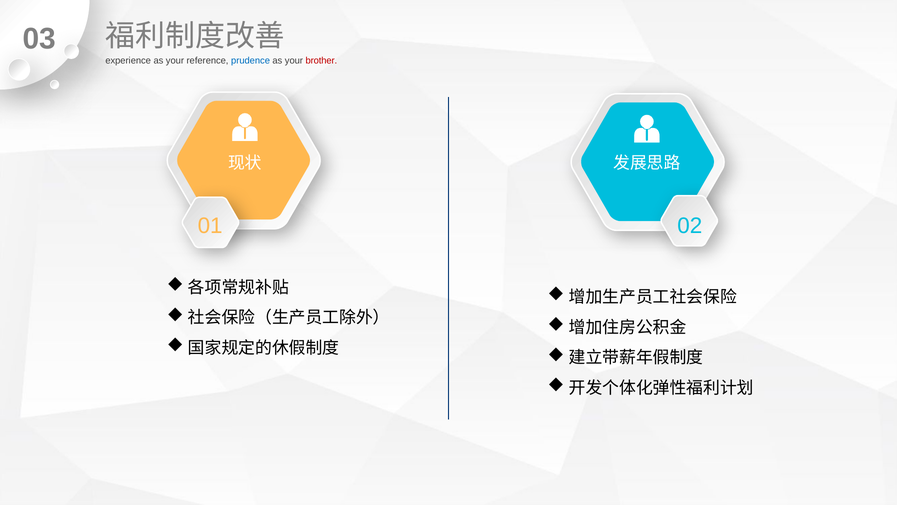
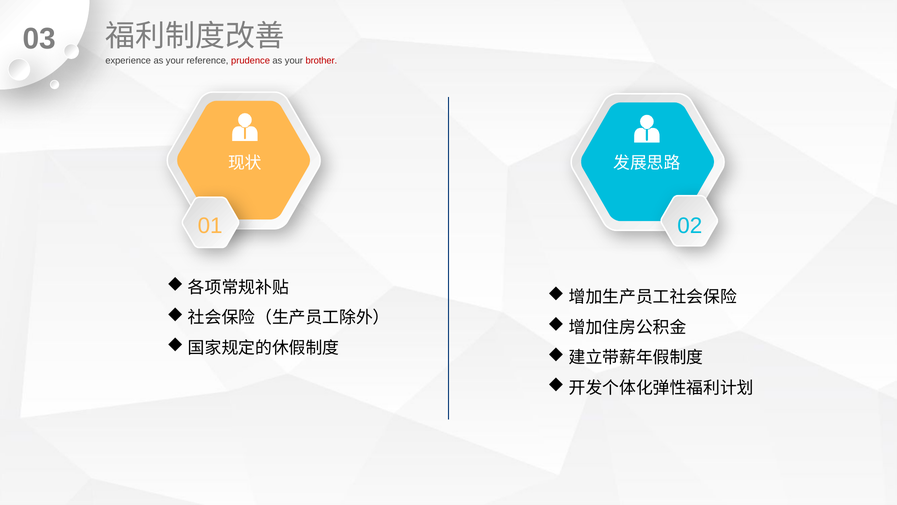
prudence colour: blue -> red
